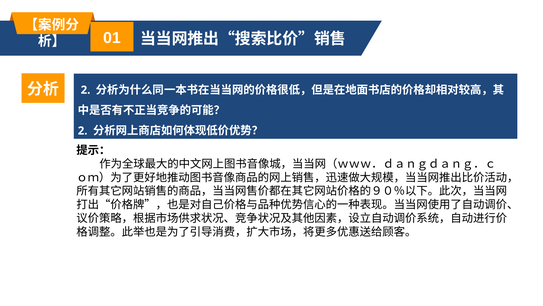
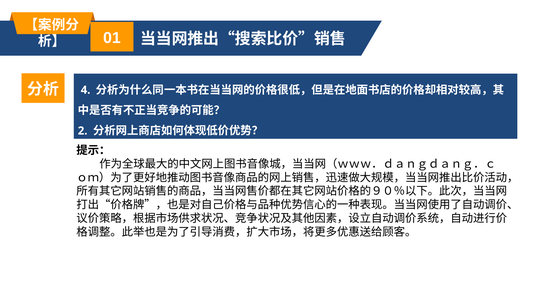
2 at (86, 90): 2 -> 4
